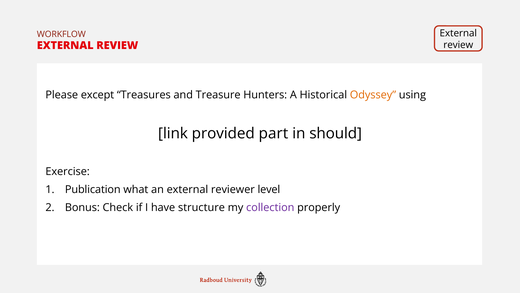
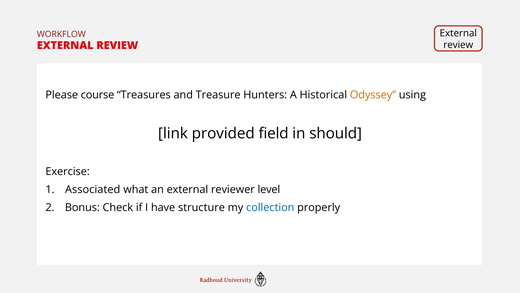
except: except -> course
part: part -> field
Publication: Publication -> Associated
collection colour: purple -> blue
